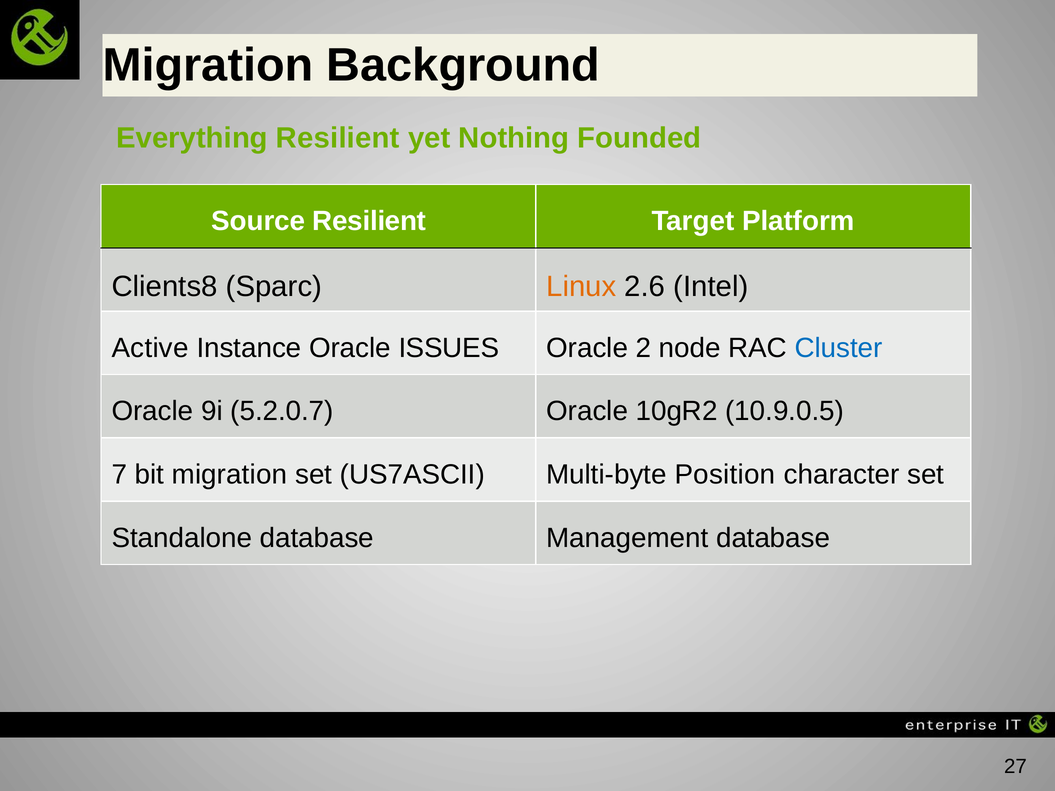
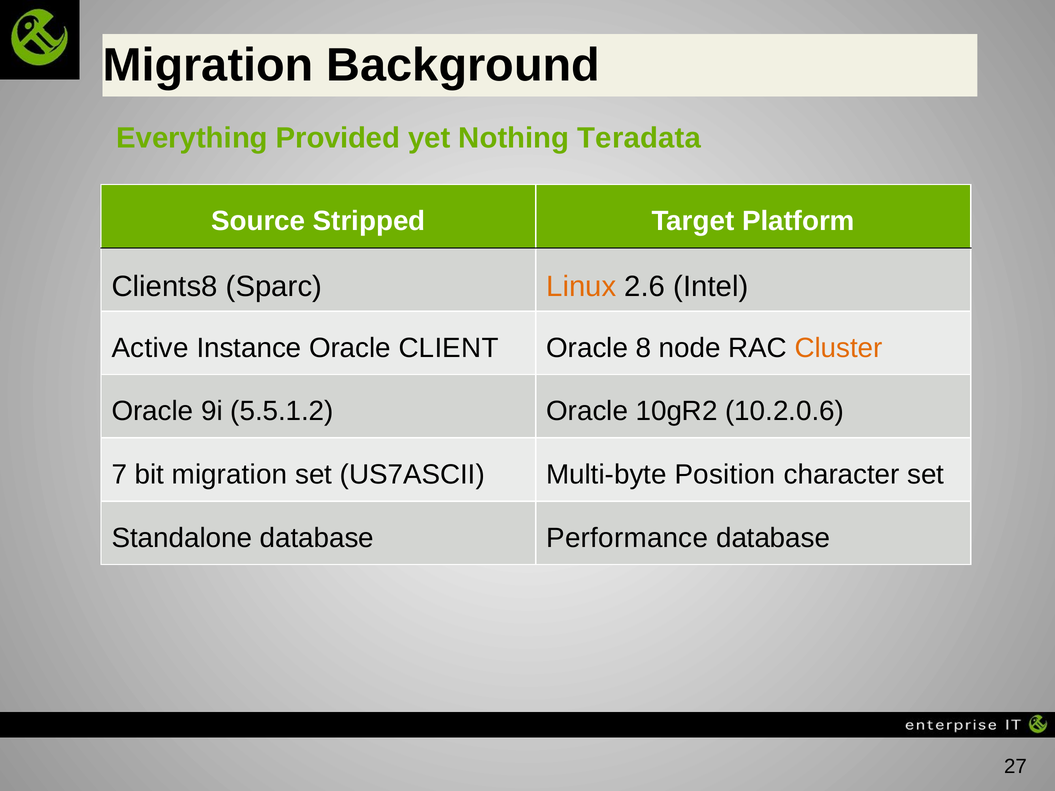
Everything Resilient: Resilient -> Provided
Founded: Founded -> Teradata
Source Resilient: Resilient -> Stripped
ISSUES: ISSUES -> CLIENT
2: 2 -> 8
Cluster colour: blue -> orange
5.2.0.7: 5.2.0.7 -> 5.5.1.2
10.9.0.5: 10.9.0.5 -> 10.2.0.6
Management: Management -> Performance
